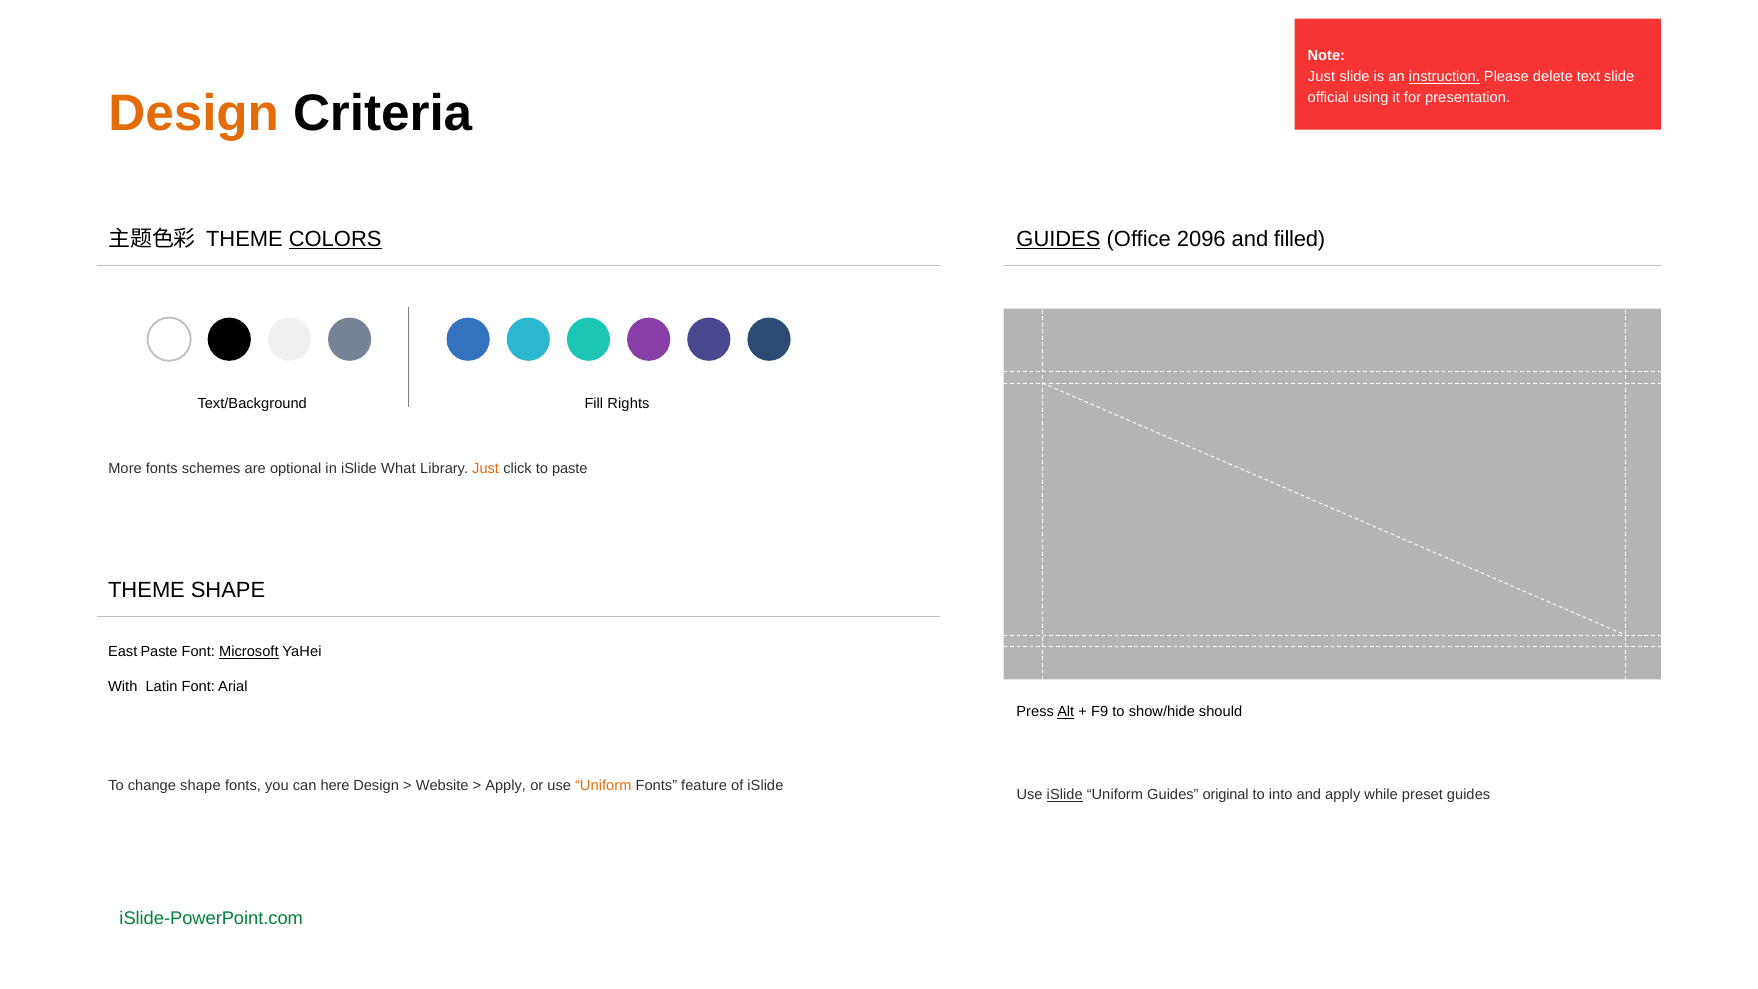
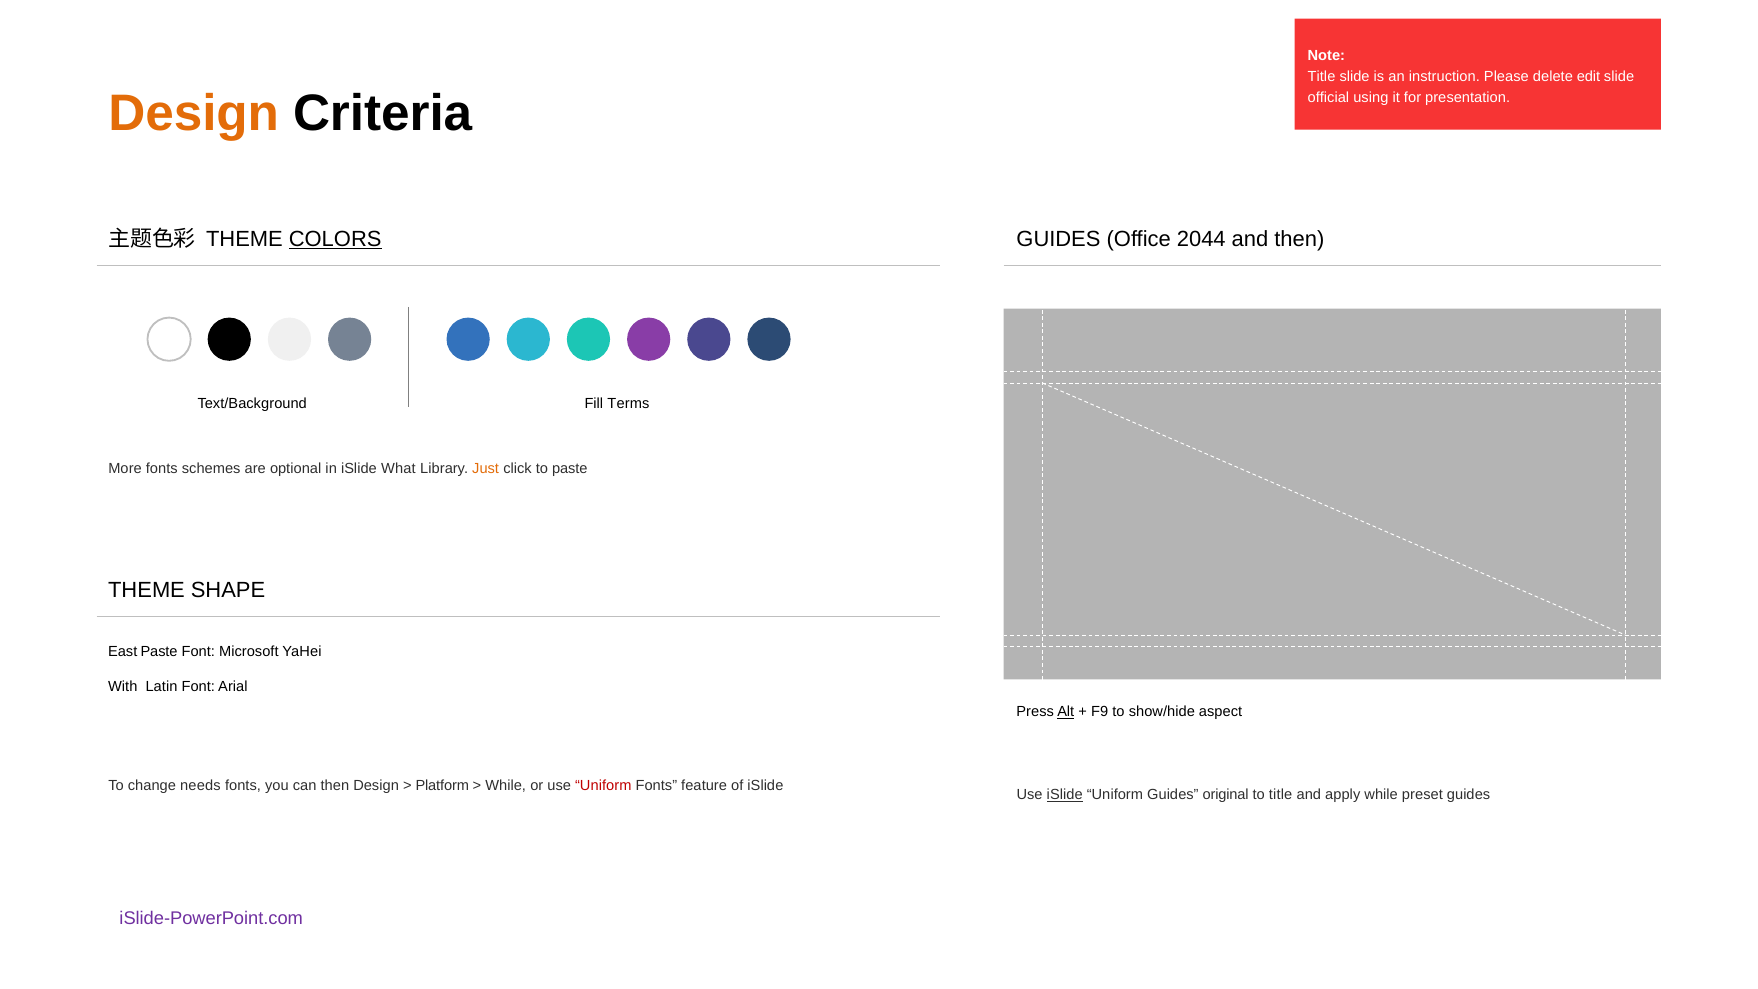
Just at (1321, 77): Just -> Title
instruction underline: present -> none
text: text -> edit
GUIDES at (1058, 239) underline: present -> none
2096: 2096 -> 2044
and filled: filled -> then
Rights: Rights -> Terms
Microsoft underline: present -> none
should: should -> aspect
change shape: shape -> needs
can here: here -> then
Website: Website -> Platform
Apply at (506, 786): Apply -> While
Uniform at (603, 786) colour: orange -> red
to into: into -> title
iSlide-PowerPoint.com colour: green -> purple
